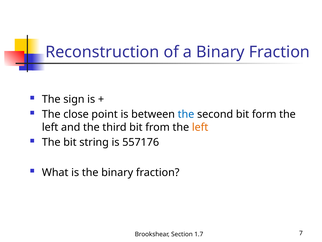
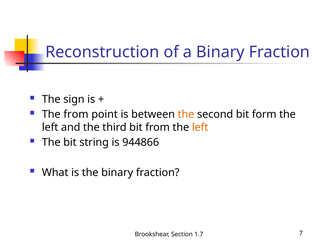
The close: close -> from
the at (186, 114) colour: blue -> orange
557176: 557176 -> 944866
